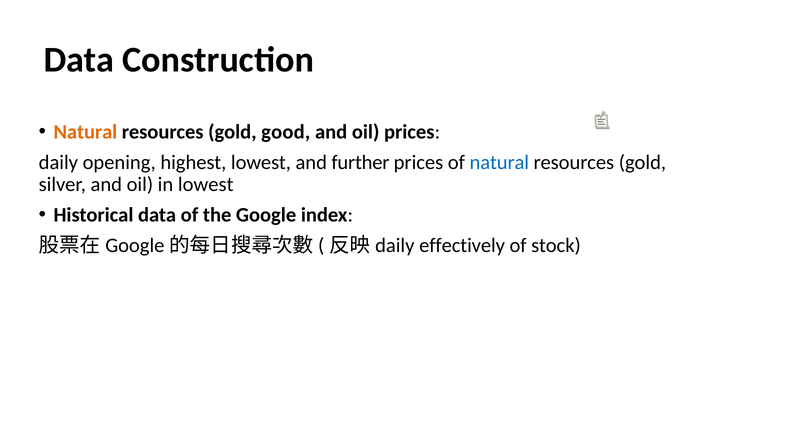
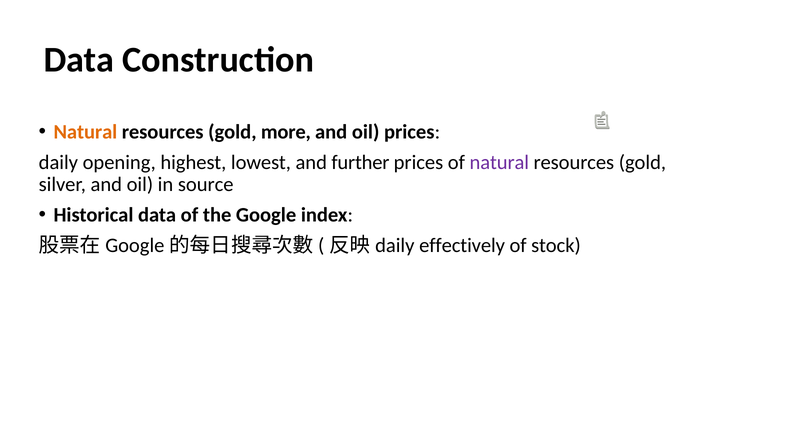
good: good -> more
natural at (499, 163) colour: blue -> purple
in lowest: lowest -> source
